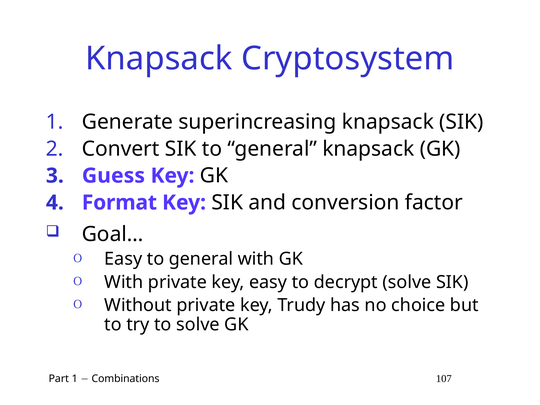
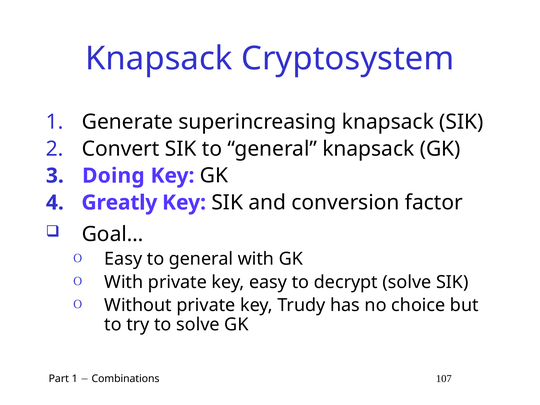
Guess: Guess -> Doing
Format: Format -> Greatly
